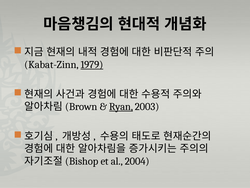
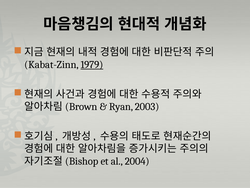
Ryan underline: present -> none
